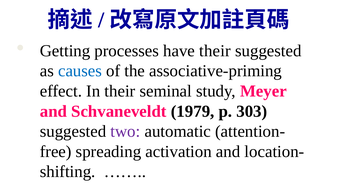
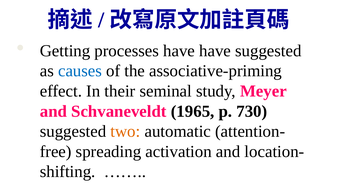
have their: their -> have
1979: 1979 -> 1965
303: 303 -> 730
two colour: purple -> orange
